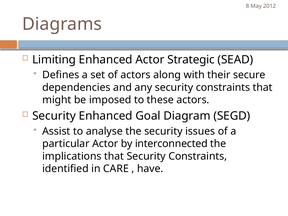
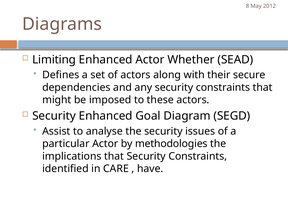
Strategic: Strategic -> Whether
interconnected: interconnected -> methodologies
